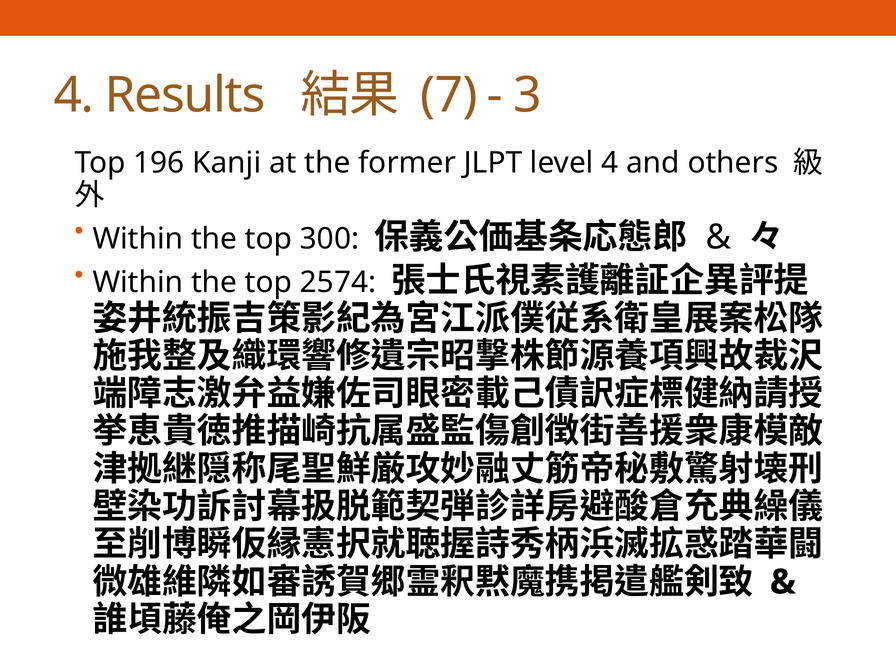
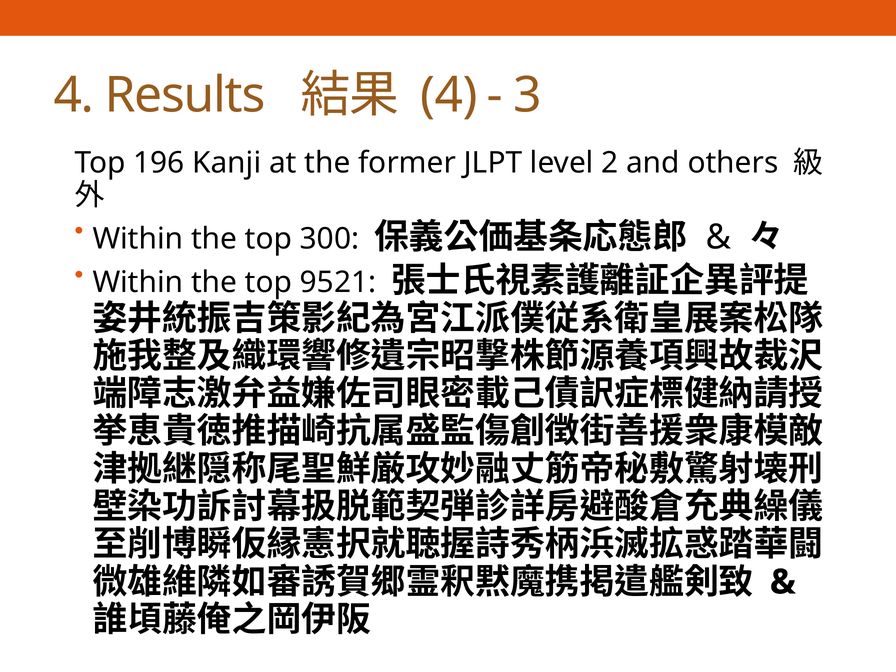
7 at (449, 95): 7 -> 4
level 4: 4 -> 2
2574: 2574 -> 9521
